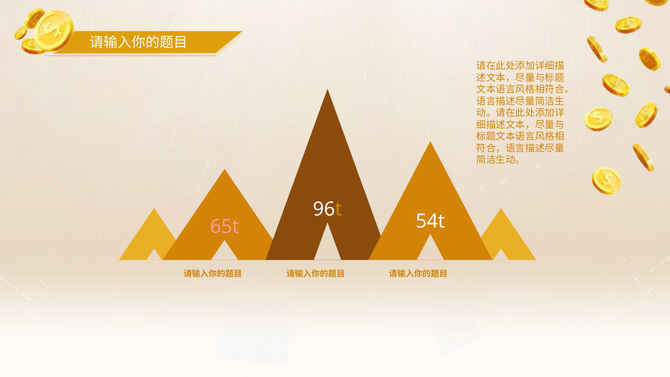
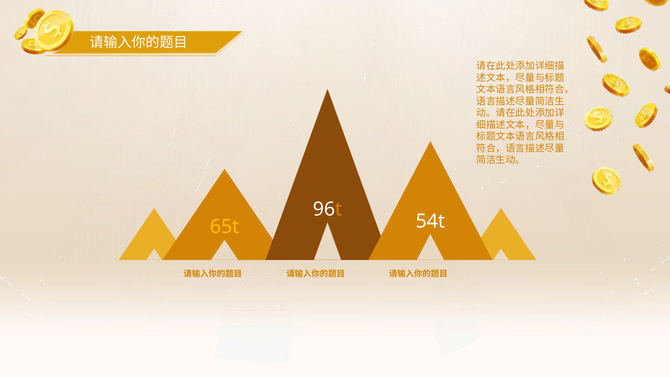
65t colour: pink -> yellow
